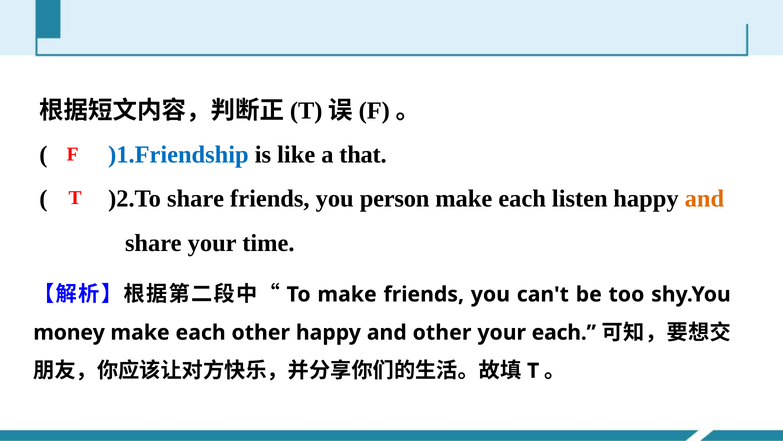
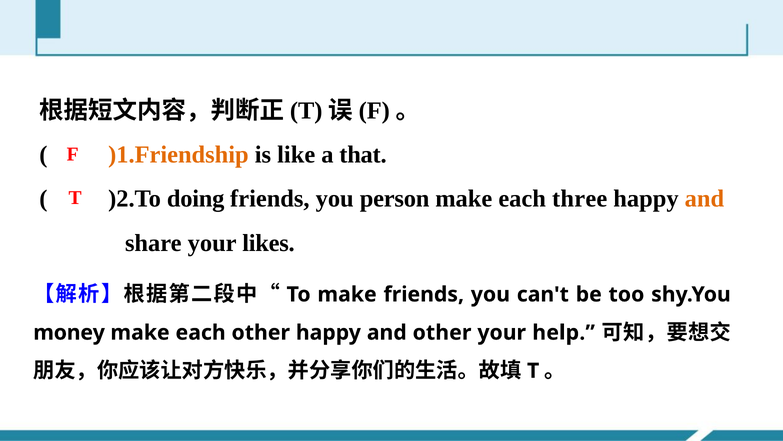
)1.Friendship colour: blue -> orange
)2.To share: share -> doing
listen: listen -> three
time: time -> likes
your each: each -> help
